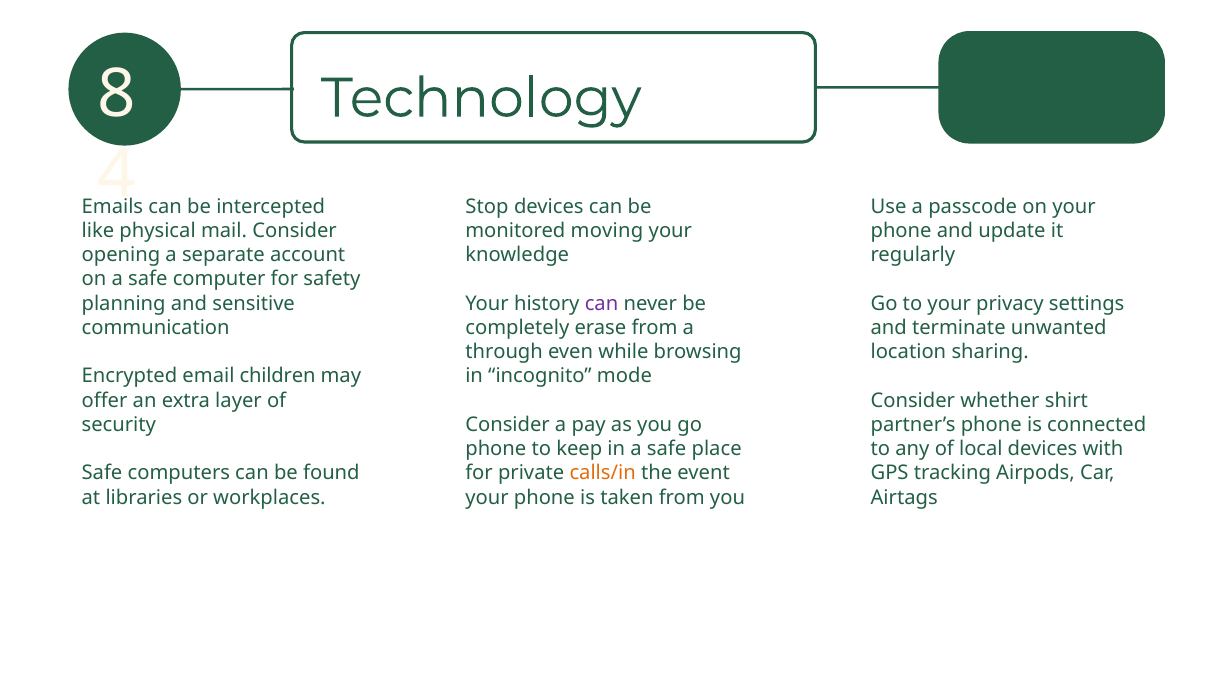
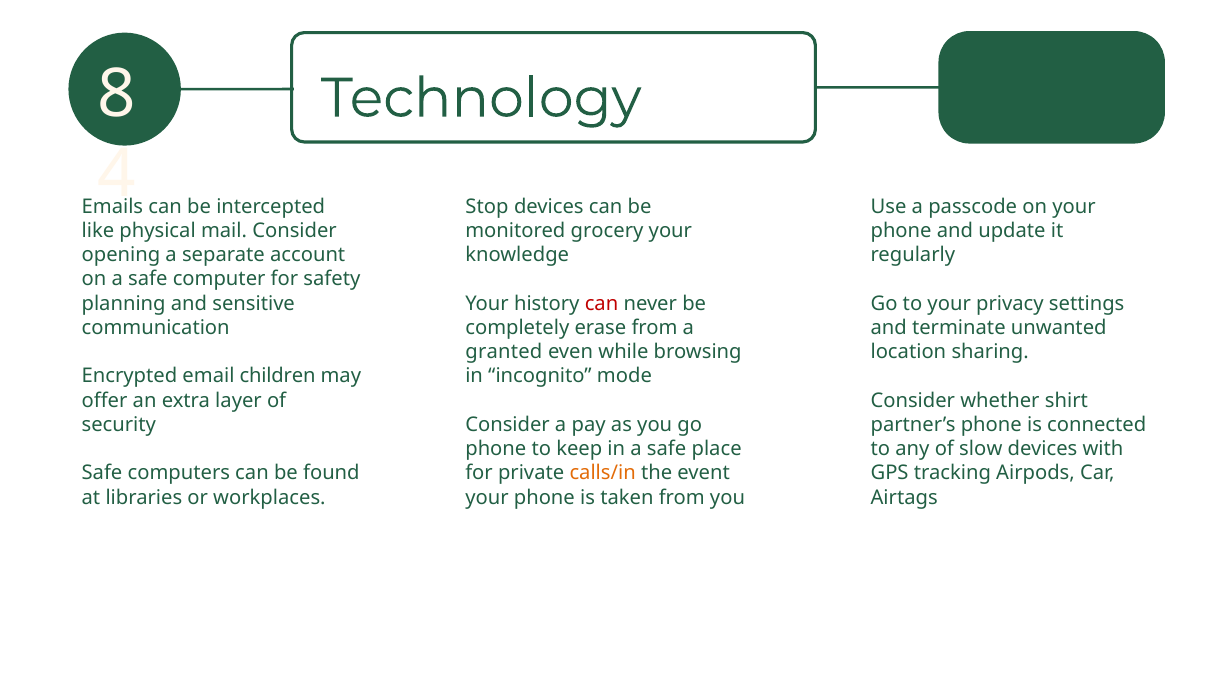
moving: moving -> grocery
can at (602, 303) colour: purple -> red
through: through -> granted
local: local -> slow
